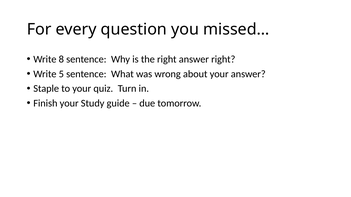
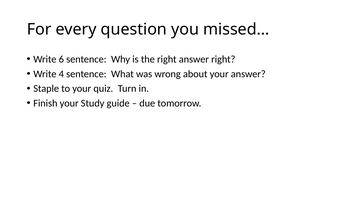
8: 8 -> 6
5: 5 -> 4
